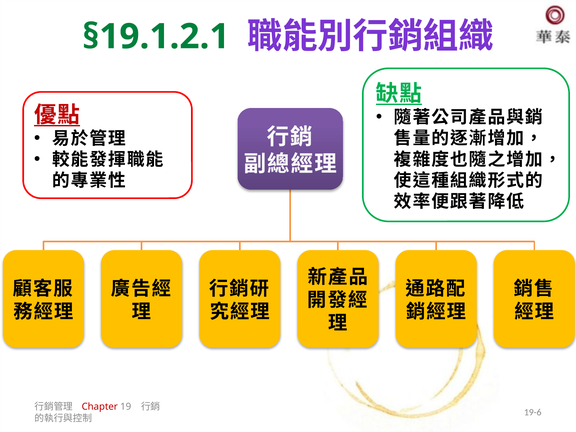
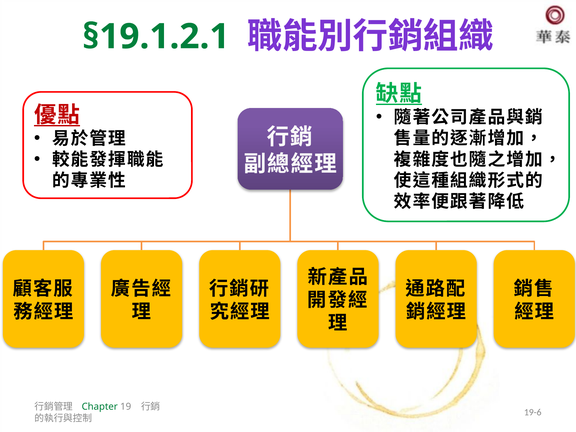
Chapter colour: red -> green
